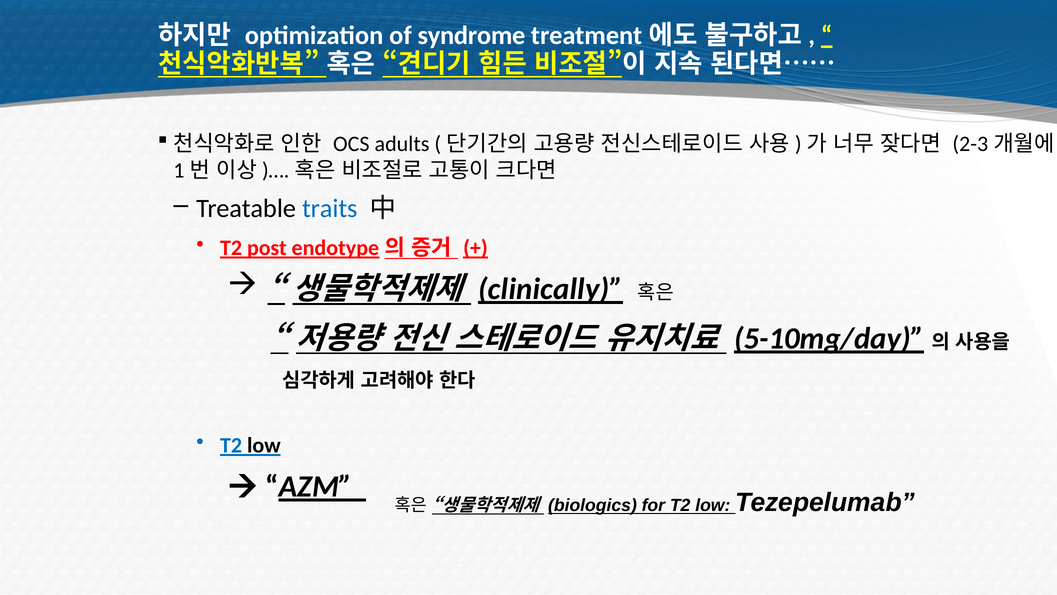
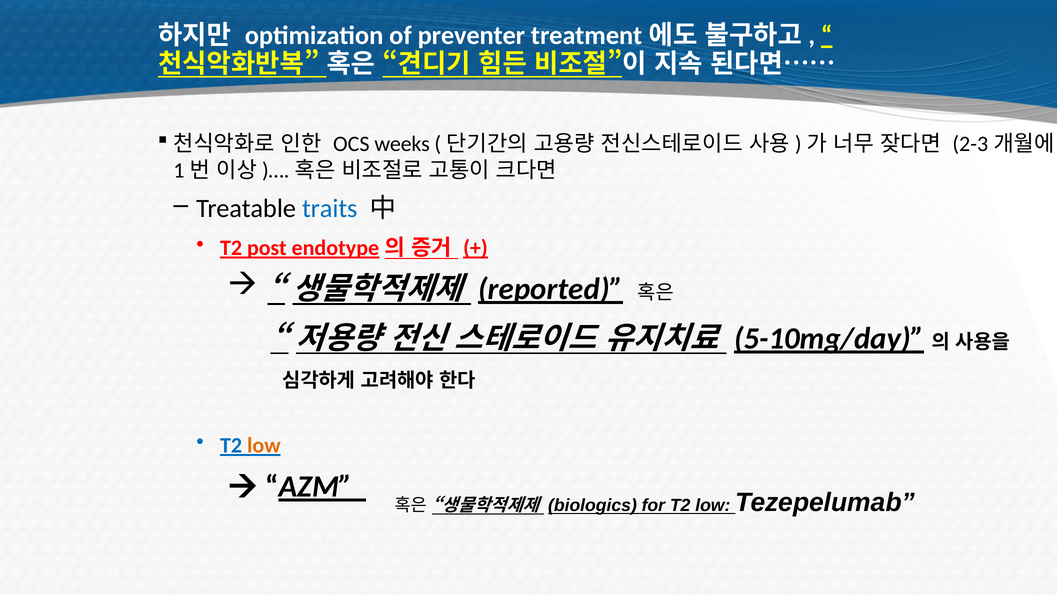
syndrome: syndrome -> preventer
adults: adults -> weeks
clinically: clinically -> reported
low at (264, 445) colour: black -> orange
